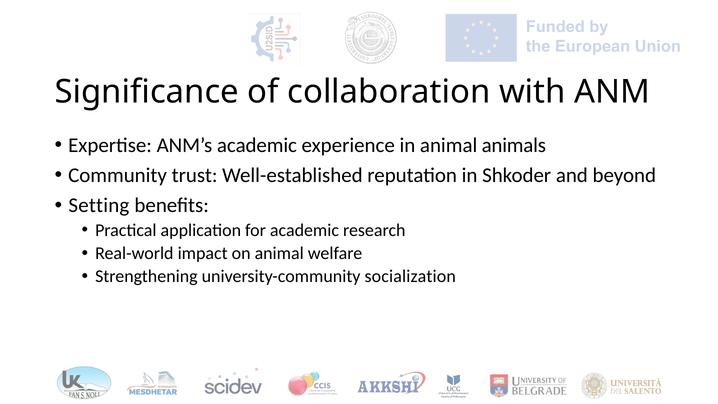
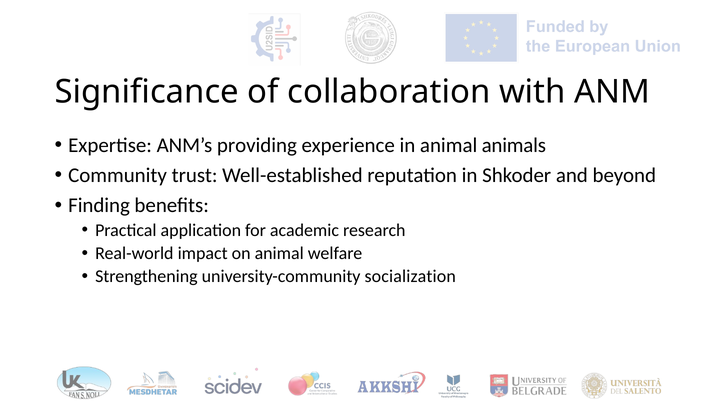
ANM’s academic: academic -> providing
Setting: Setting -> Finding
